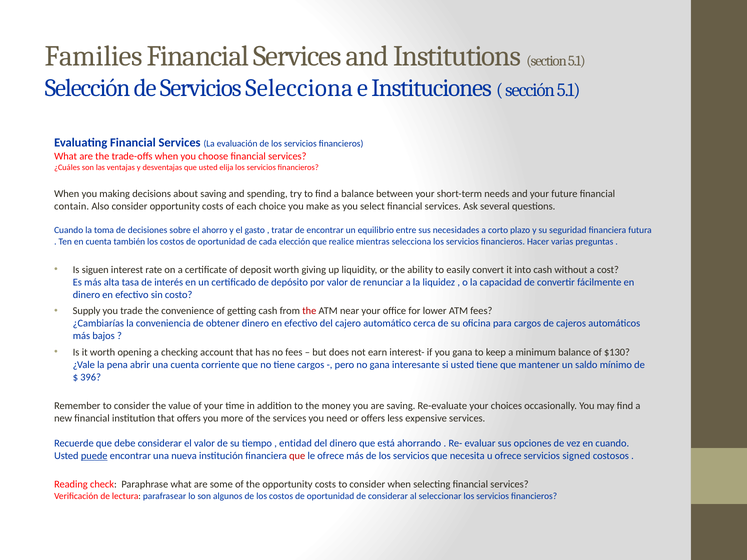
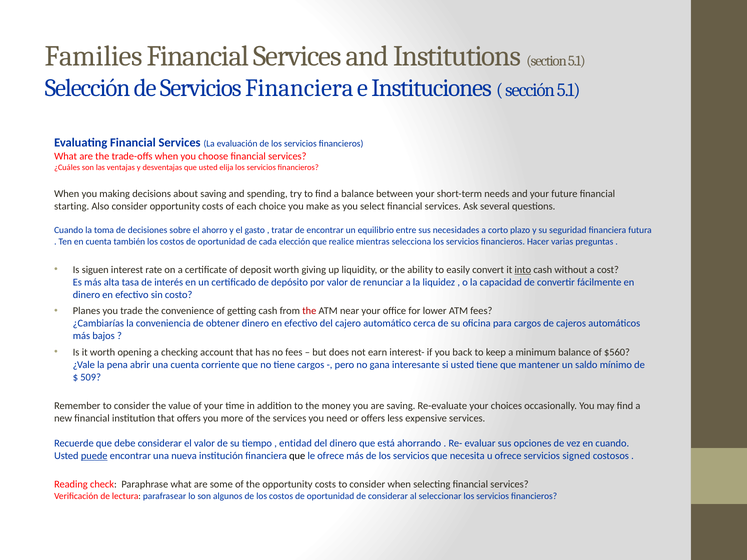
Servicios Selecciona: Selecciona -> Financiera
contain: contain -> starting
into underline: none -> present
Supply: Supply -> Planes
you gana: gana -> back
$130: $130 -> $560
396: 396 -> 509
que at (297, 456) colour: red -> black
